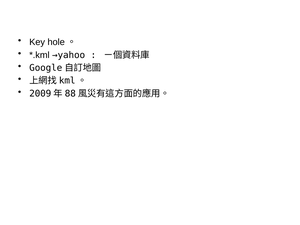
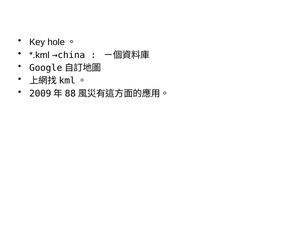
→yahoo: →yahoo -> →china
